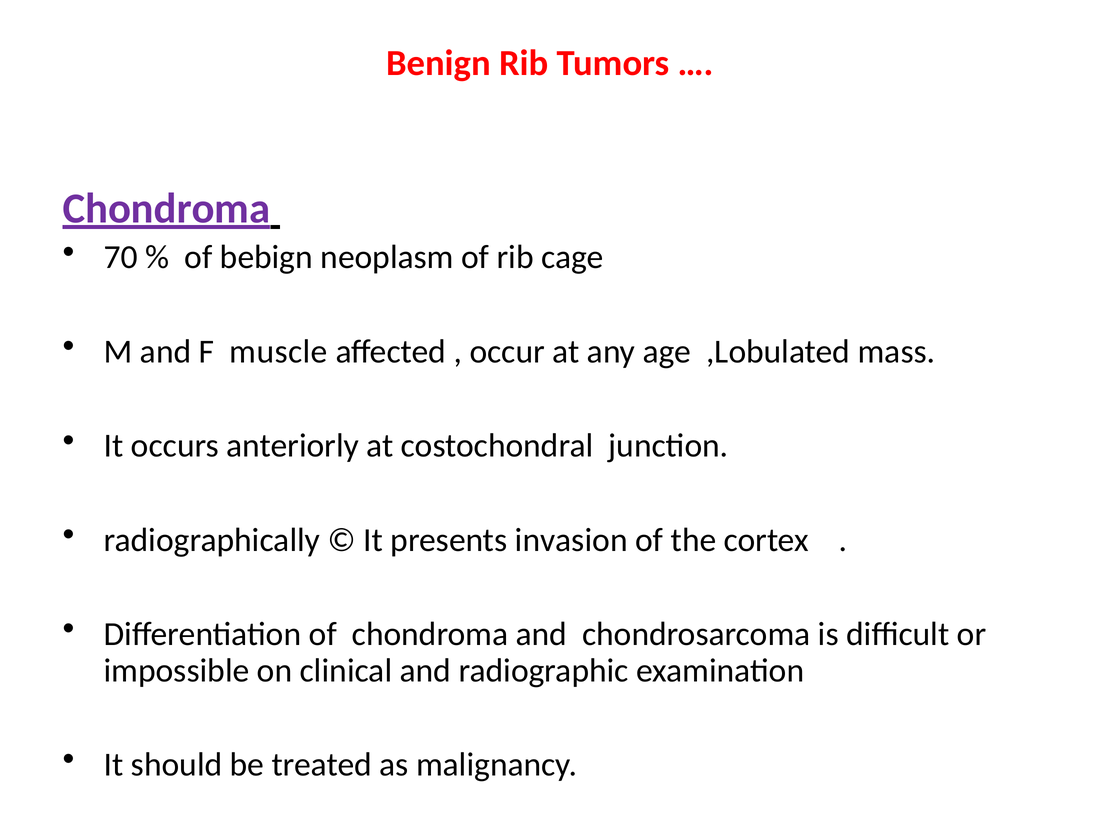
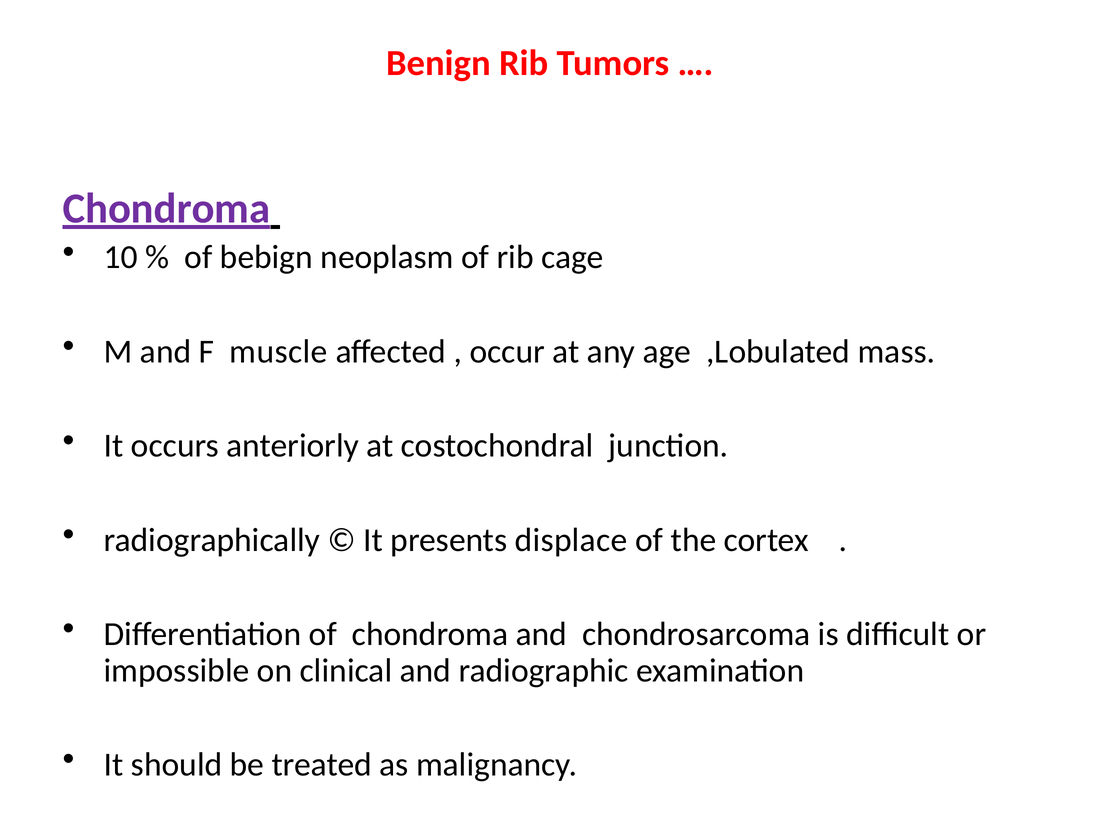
70: 70 -> 10
invasion: invasion -> displace
